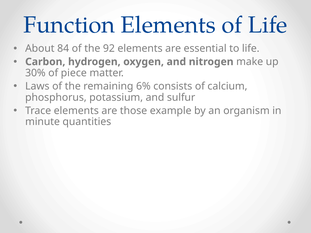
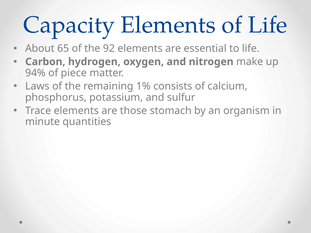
Function: Function -> Capacity
84: 84 -> 65
30%: 30% -> 94%
6%: 6% -> 1%
example: example -> stomach
